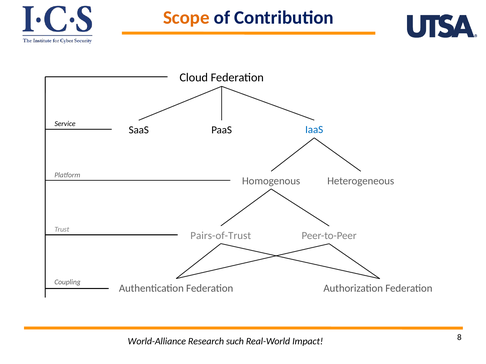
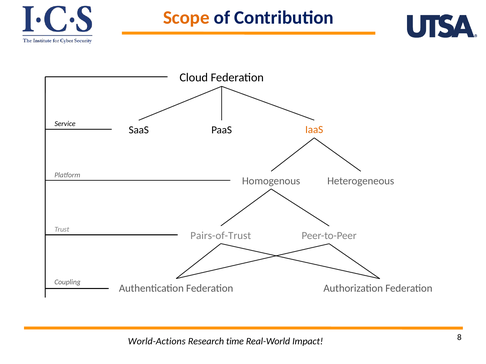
IaaS colour: blue -> orange
World-Alliance: World-Alliance -> World-Actions
such: such -> time
